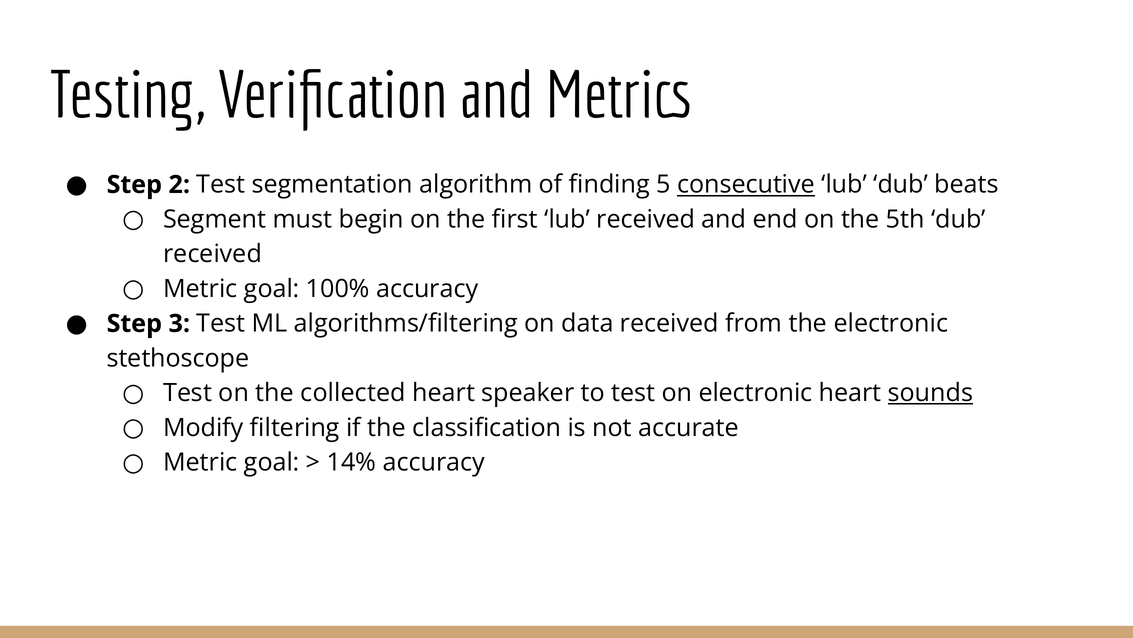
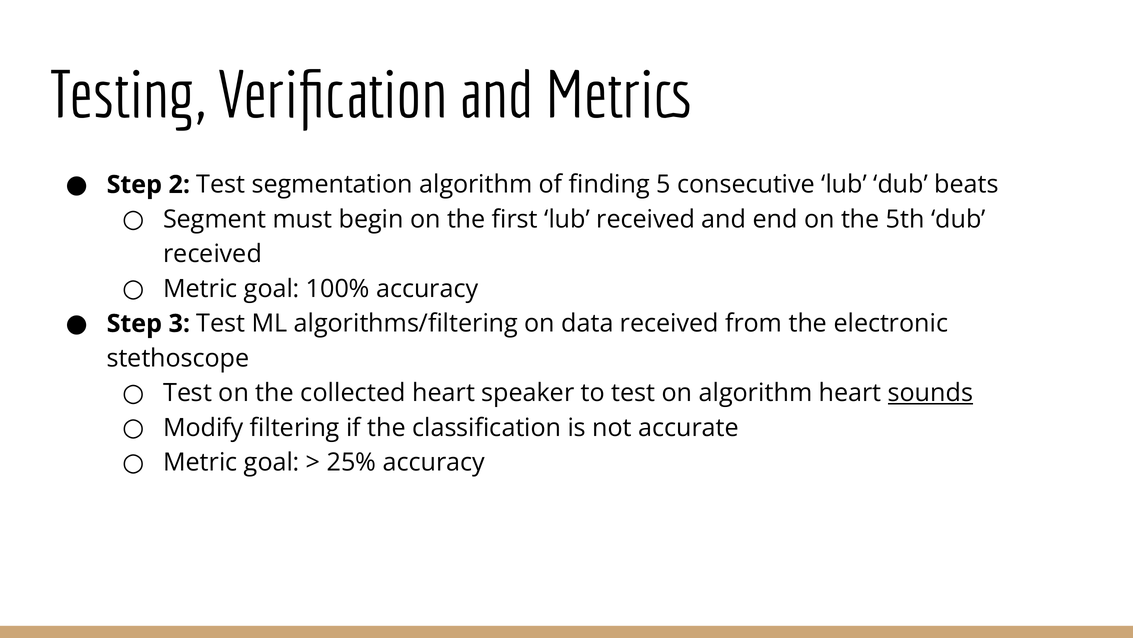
consecutive underline: present -> none
on electronic: electronic -> algorithm
14%: 14% -> 25%
